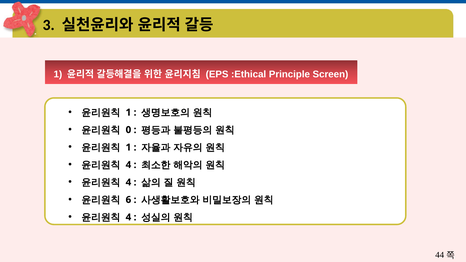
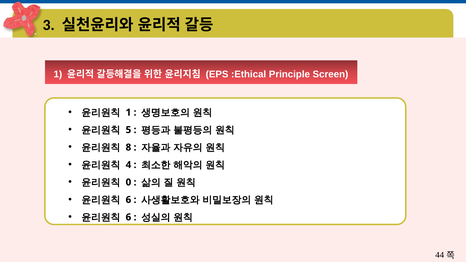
0: 0 -> 5
1 at (128, 147): 1 -> 8
4 at (128, 182): 4 -> 0
4 at (128, 217): 4 -> 6
